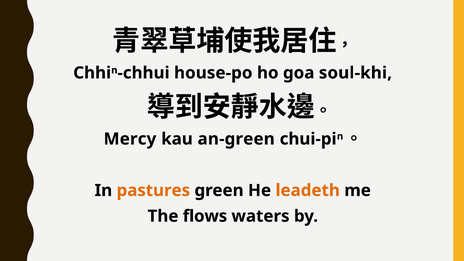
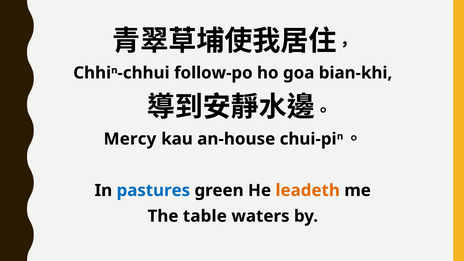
house-po: house-po -> follow-po
soul-khi: soul-khi -> bian-khi
an-green: an-green -> an-house
pastures colour: orange -> blue
flows: flows -> table
